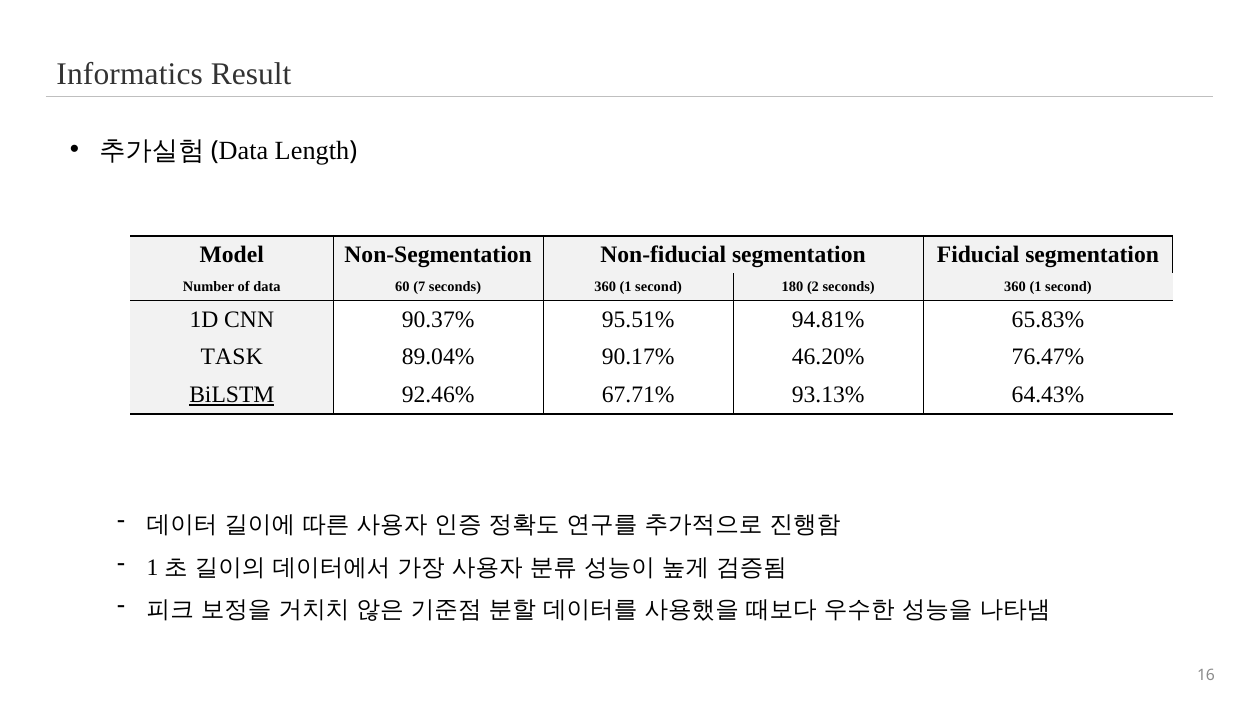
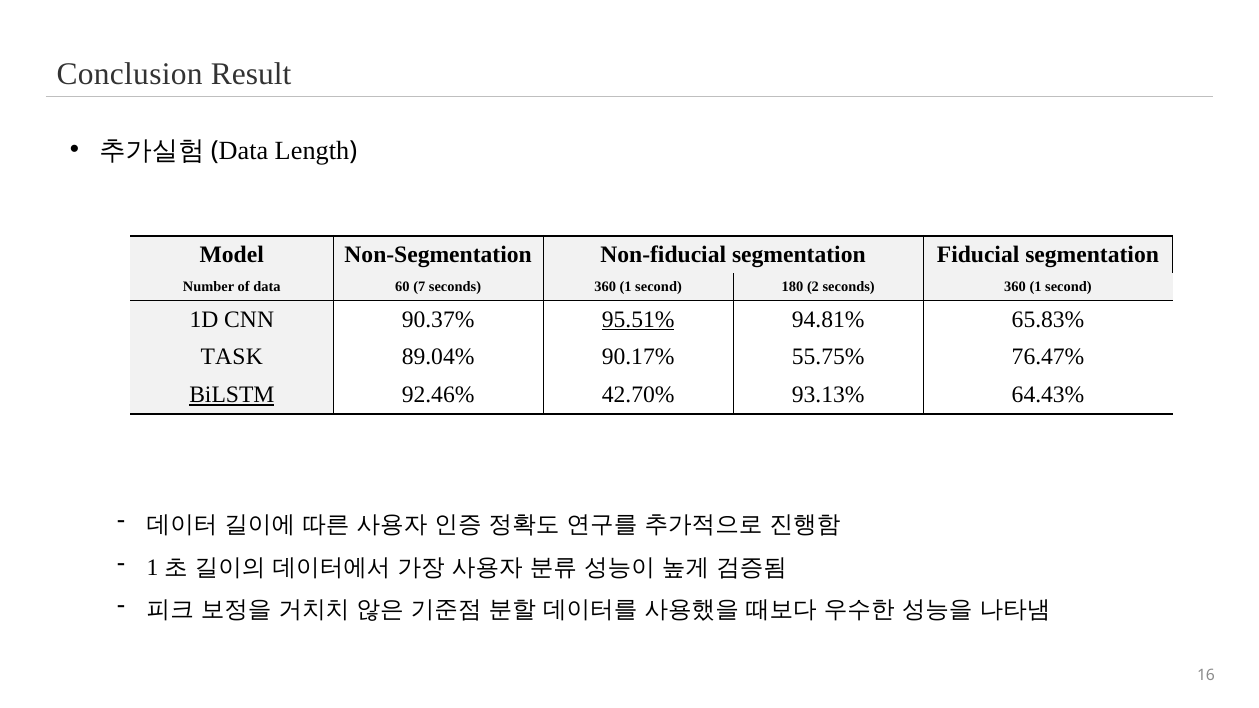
Informatics: Informatics -> Conclusion
95.51% underline: none -> present
46.20%: 46.20% -> 55.75%
67.71%: 67.71% -> 42.70%
